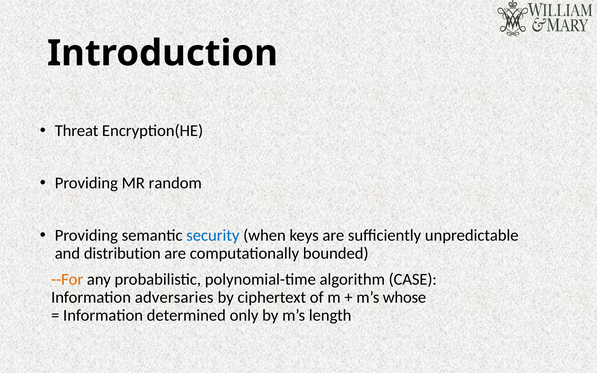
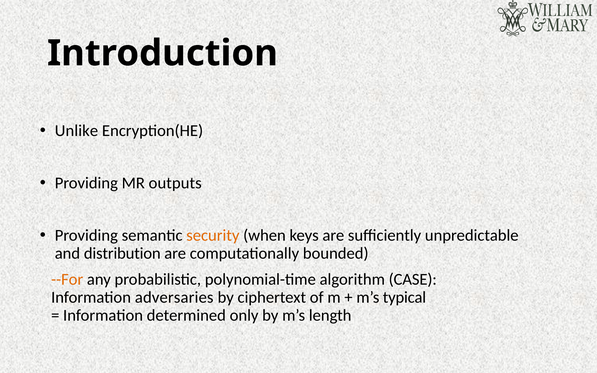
Threat: Threat -> Unlike
random: random -> outputs
security colour: blue -> orange
whose: whose -> typical
